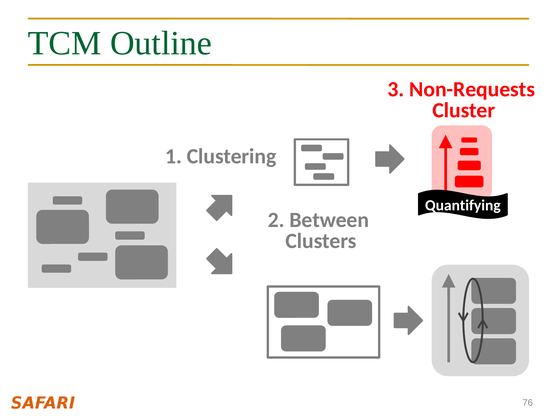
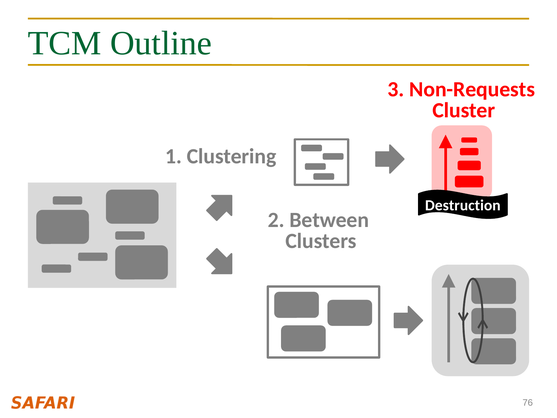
Quantifying: Quantifying -> Destruction
